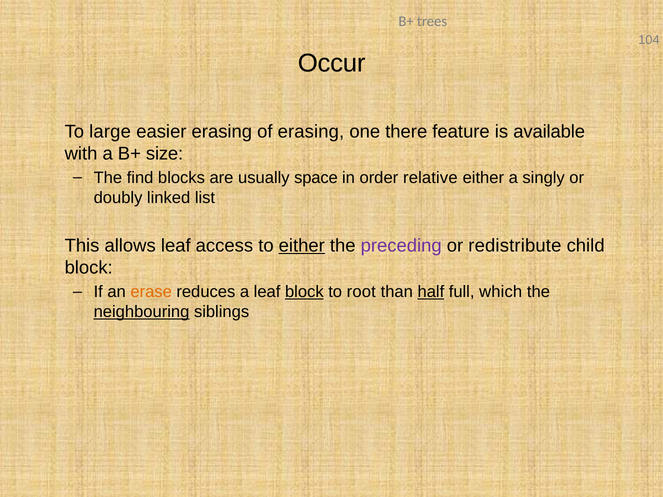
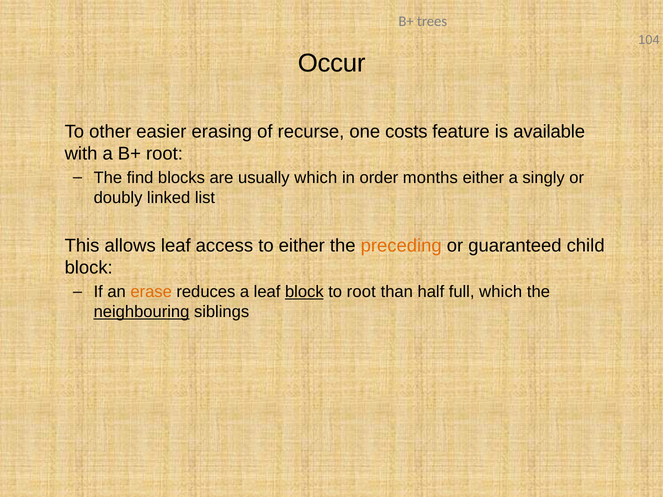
large: large -> other
of erasing: erasing -> recurse
there: there -> costs
B+ size: size -> root
usually space: space -> which
relative: relative -> months
either at (302, 246) underline: present -> none
preceding colour: purple -> orange
redistribute: redistribute -> guaranteed
half underline: present -> none
